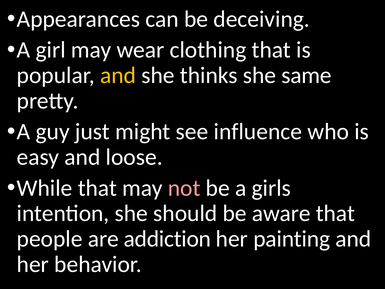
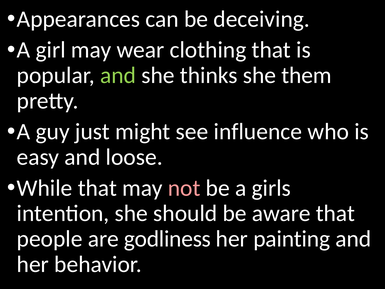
and at (118, 75) colour: yellow -> light green
same: same -> them
addiction: addiction -> godliness
